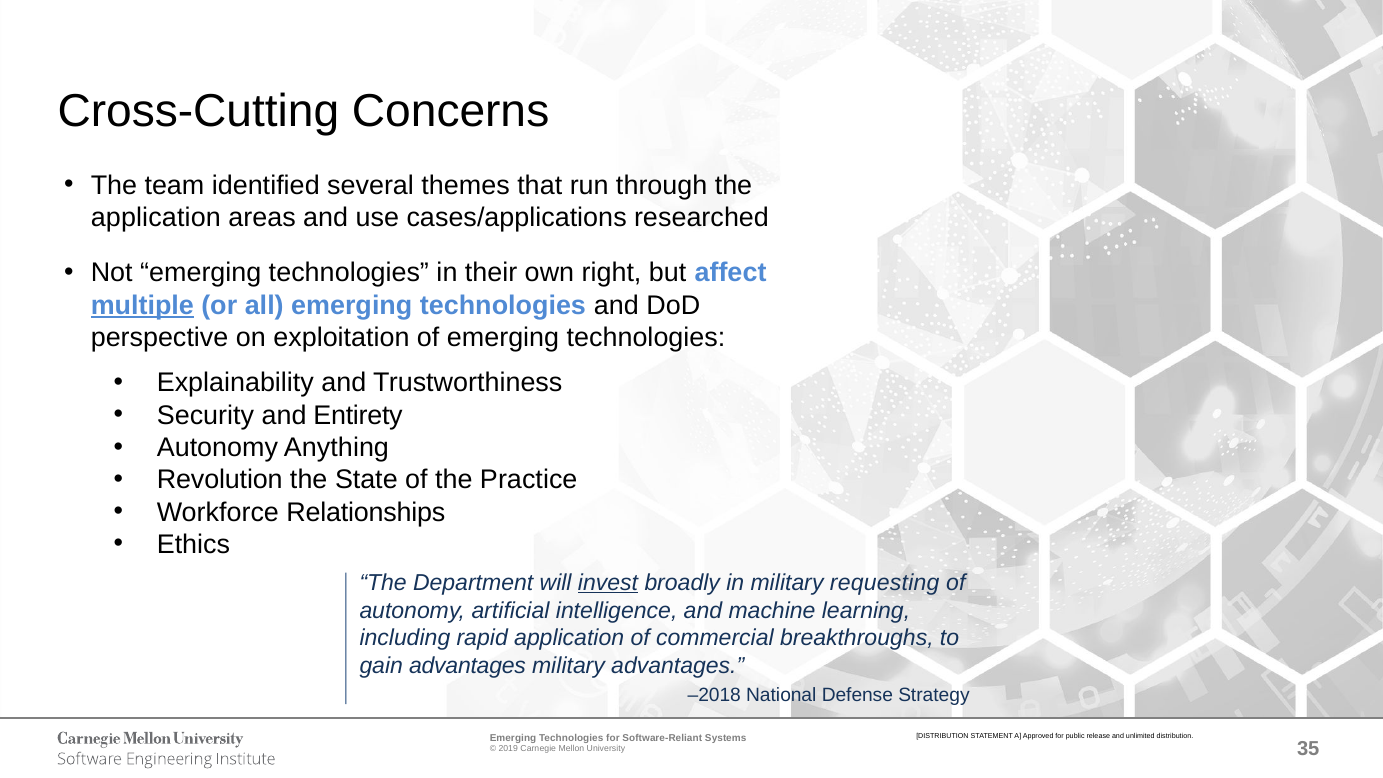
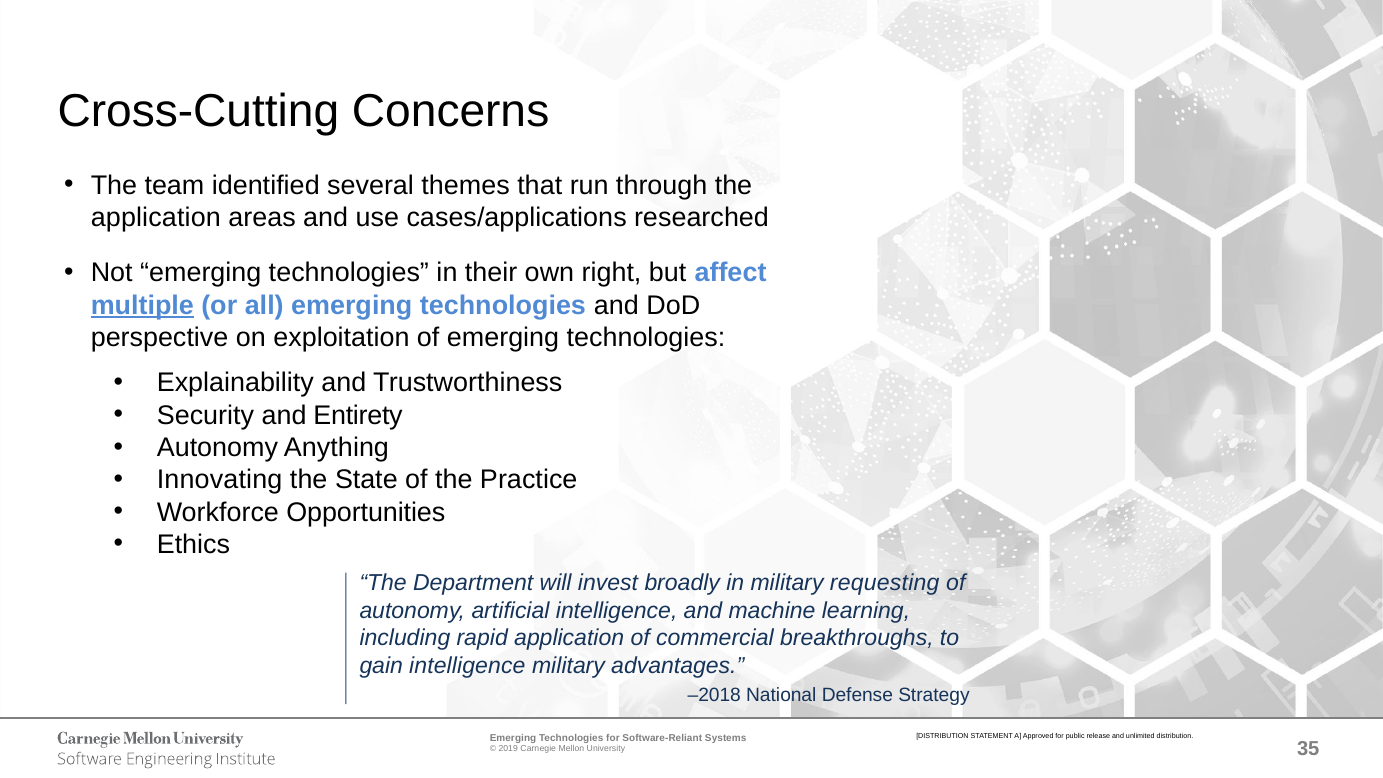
Revolution: Revolution -> Innovating
Relationships: Relationships -> Opportunities
invest underline: present -> none
gain advantages: advantages -> intelligence
